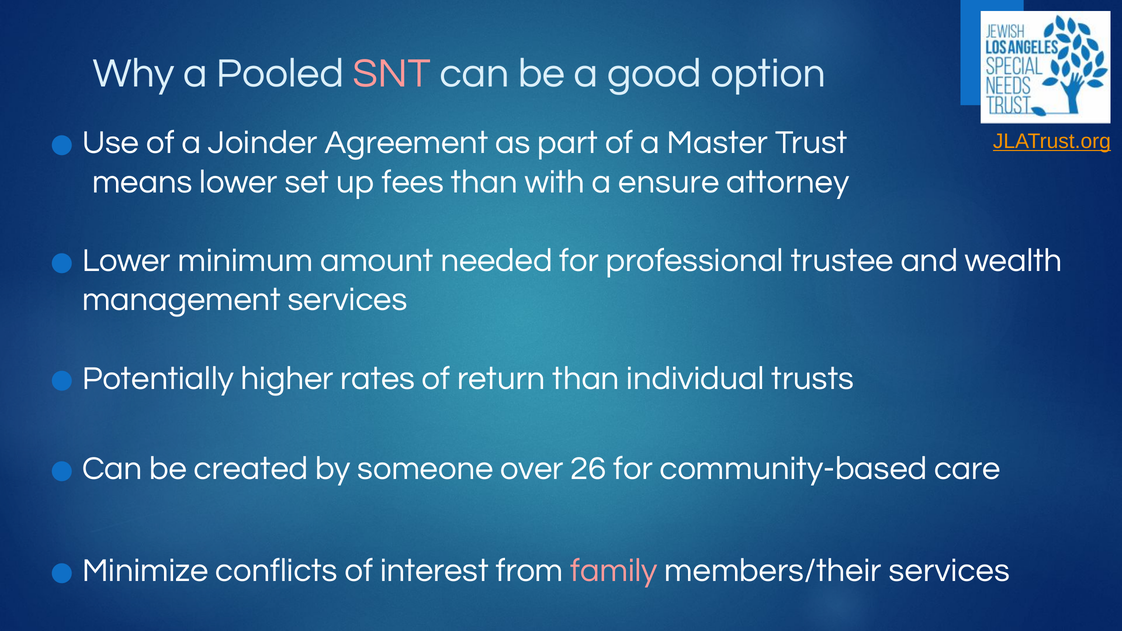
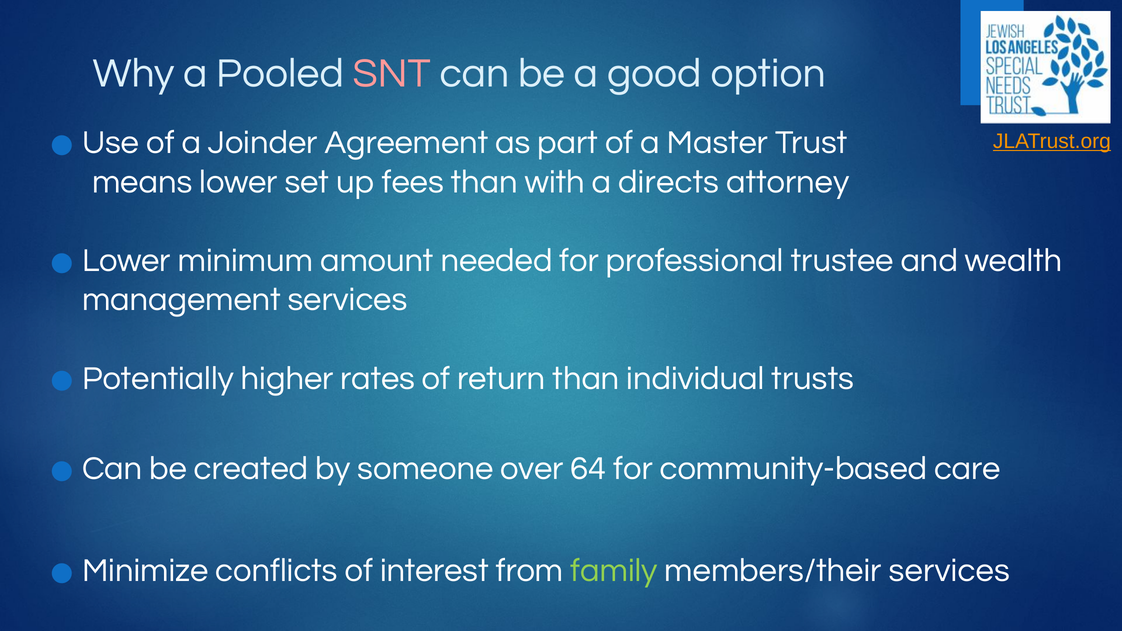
ensure: ensure -> directs
26: 26 -> 64
family colour: pink -> light green
